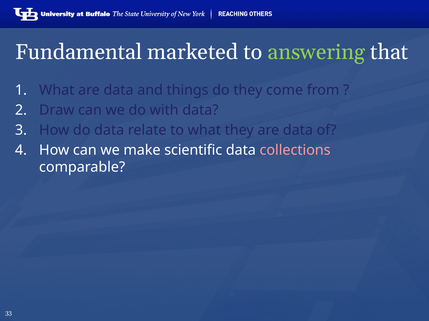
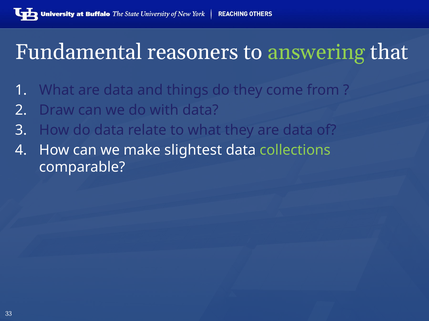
marketed: marketed -> reasoners
scientific: scientific -> slightest
collections colour: pink -> light green
